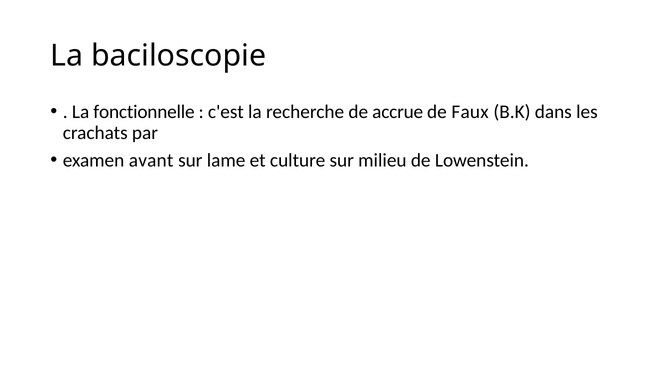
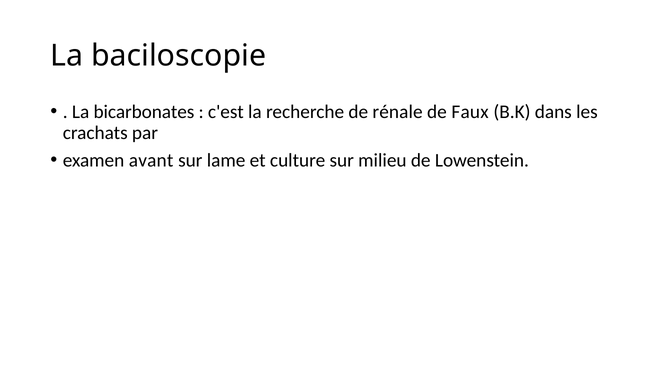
fonctionnelle: fonctionnelle -> bicarbonates
accrue: accrue -> rénale
